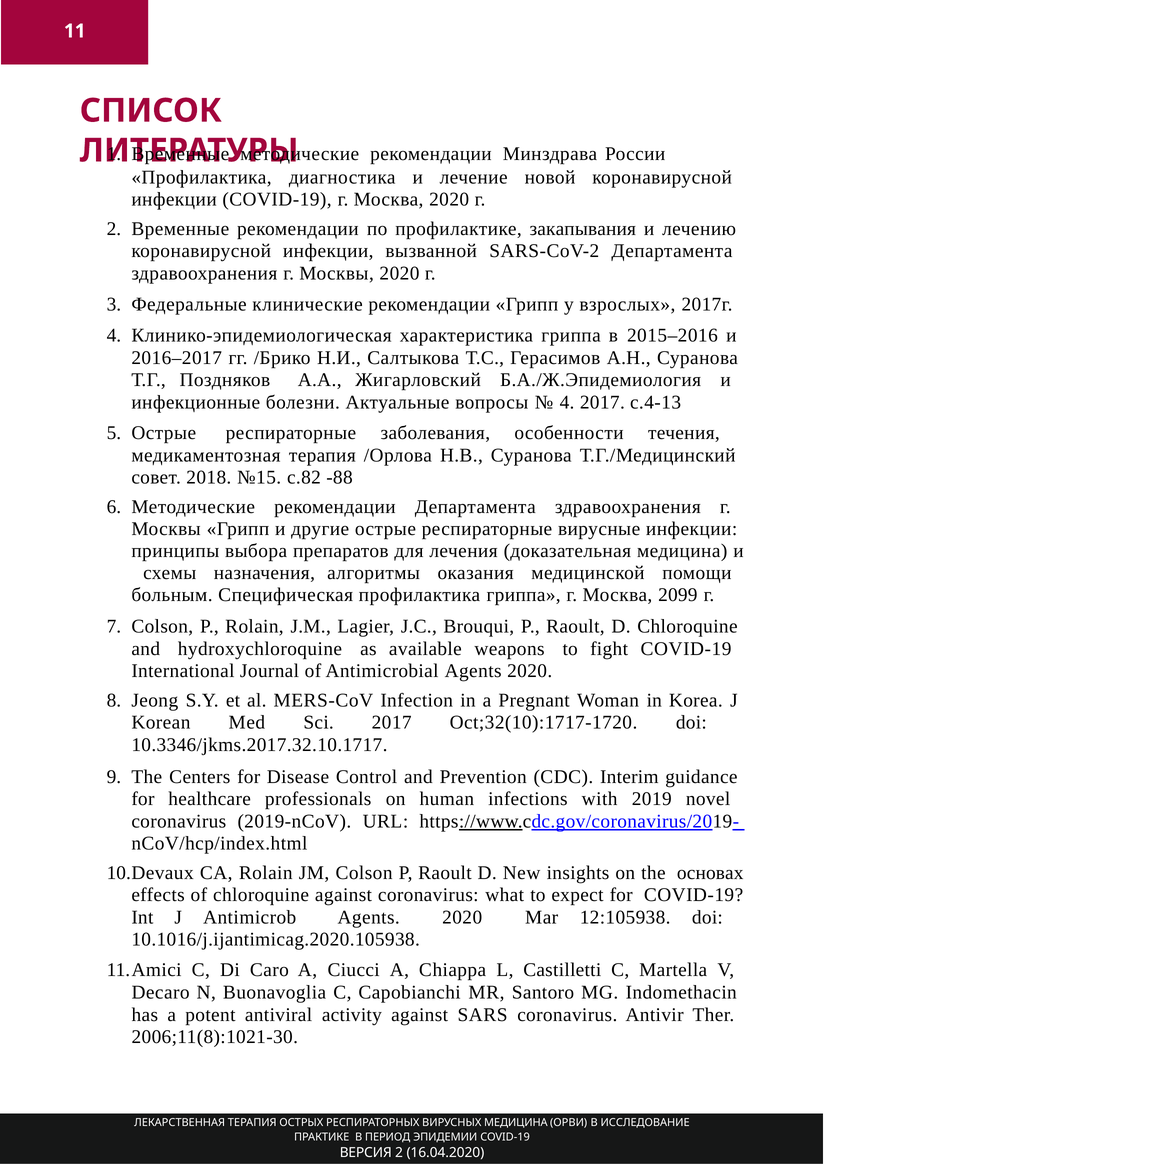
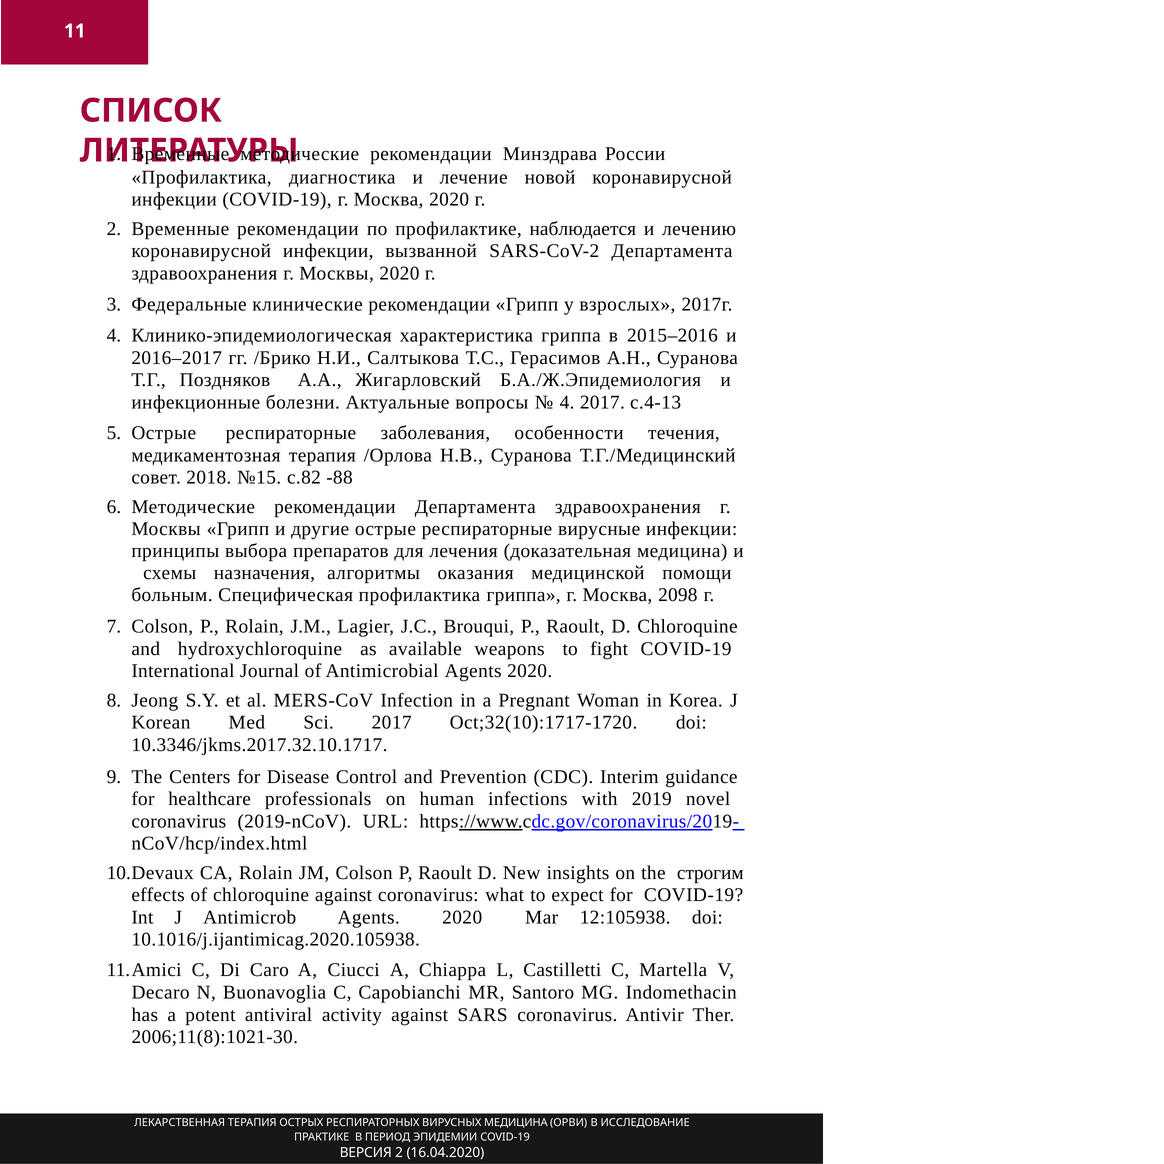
закапывания: закапывания -> наблюдается
2099: 2099 -> 2098
основах: основах -> строгим
